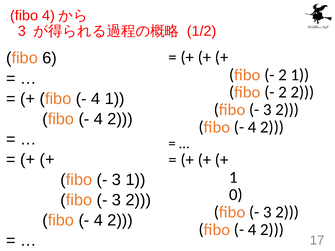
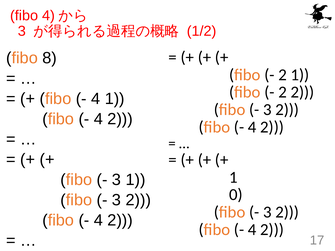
6: 6 -> 8
